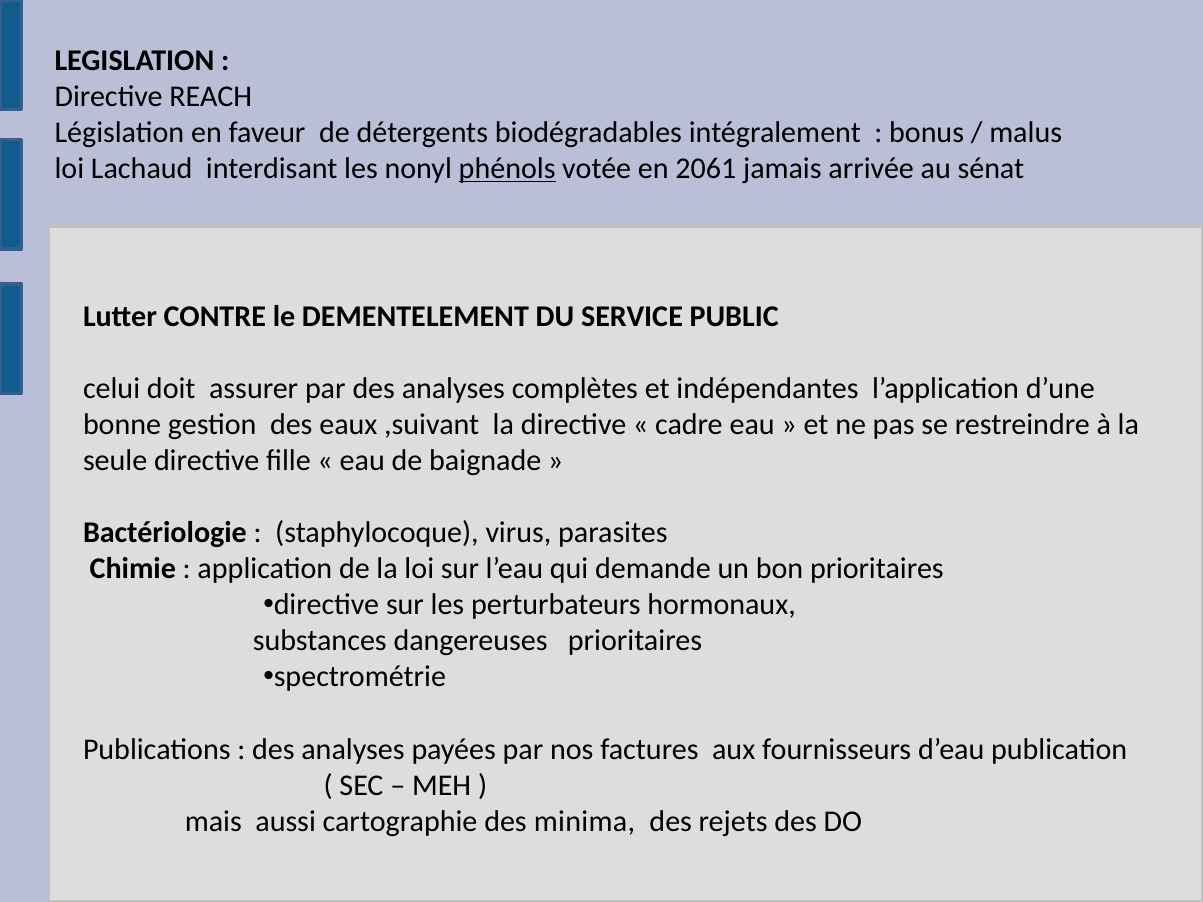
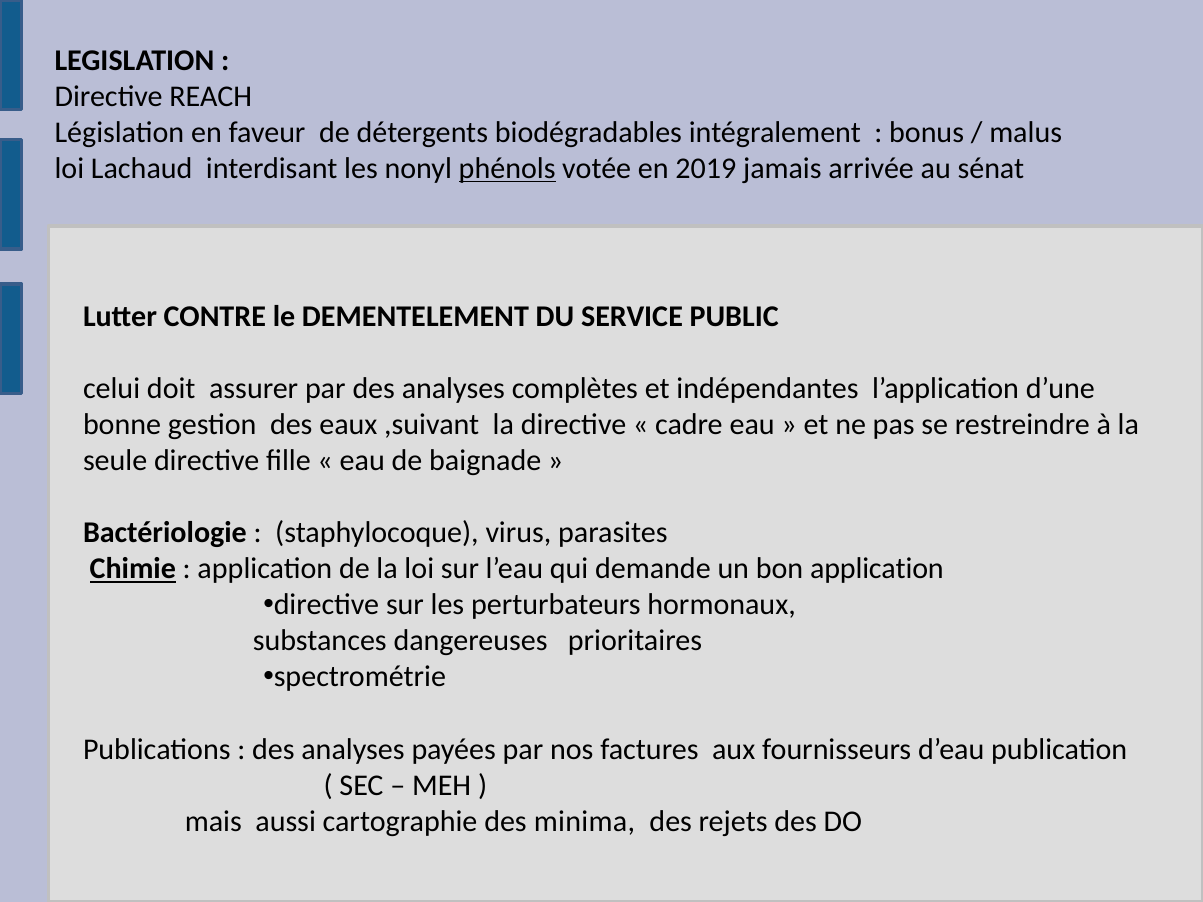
2061: 2061 -> 2019
Chimie underline: none -> present
bon prioritaires: prioritaires -> application
